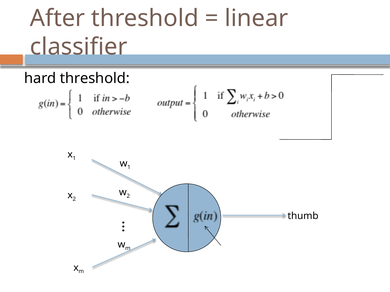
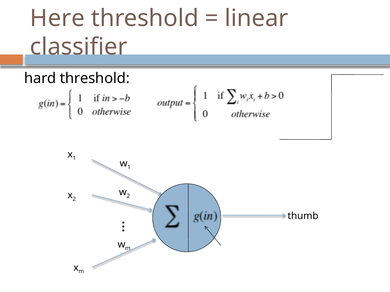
After: After -> Here
